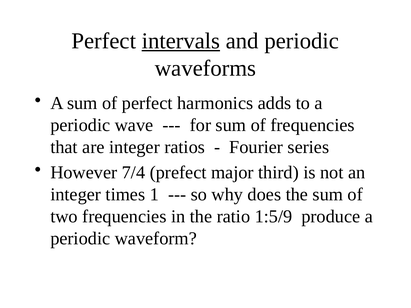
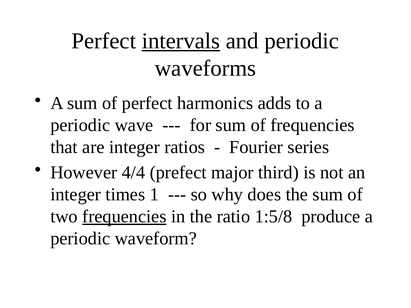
7/4: 7/4 -> 4/4
frequencies at (124, 217) underline: none -> present
1:5/9: 1:5/9 -> 1:5/8
